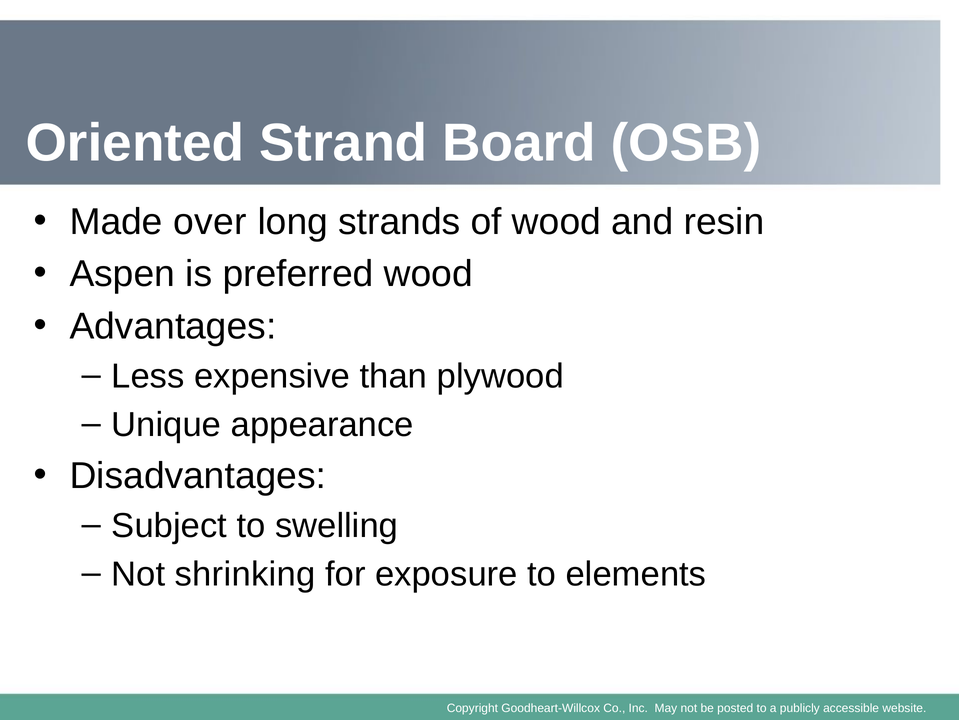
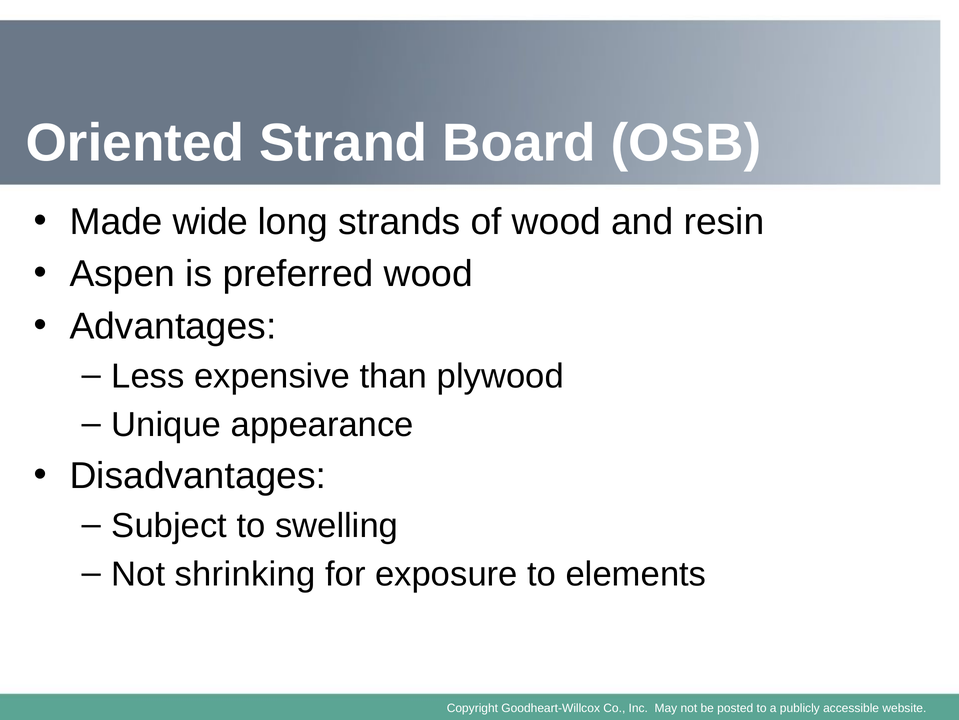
over: over -> wide
